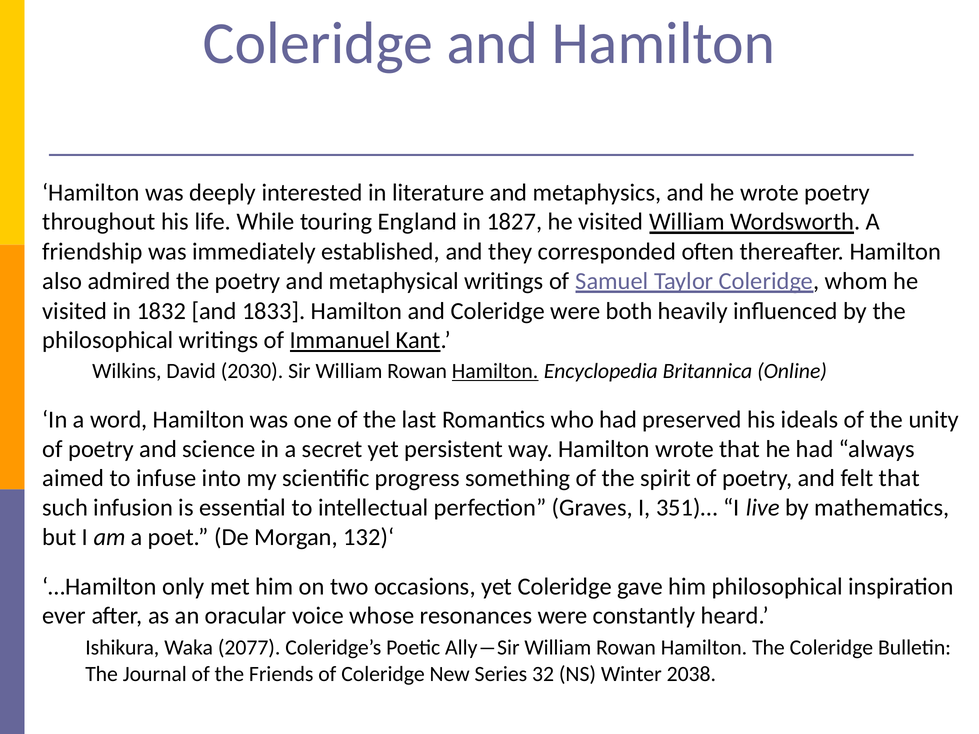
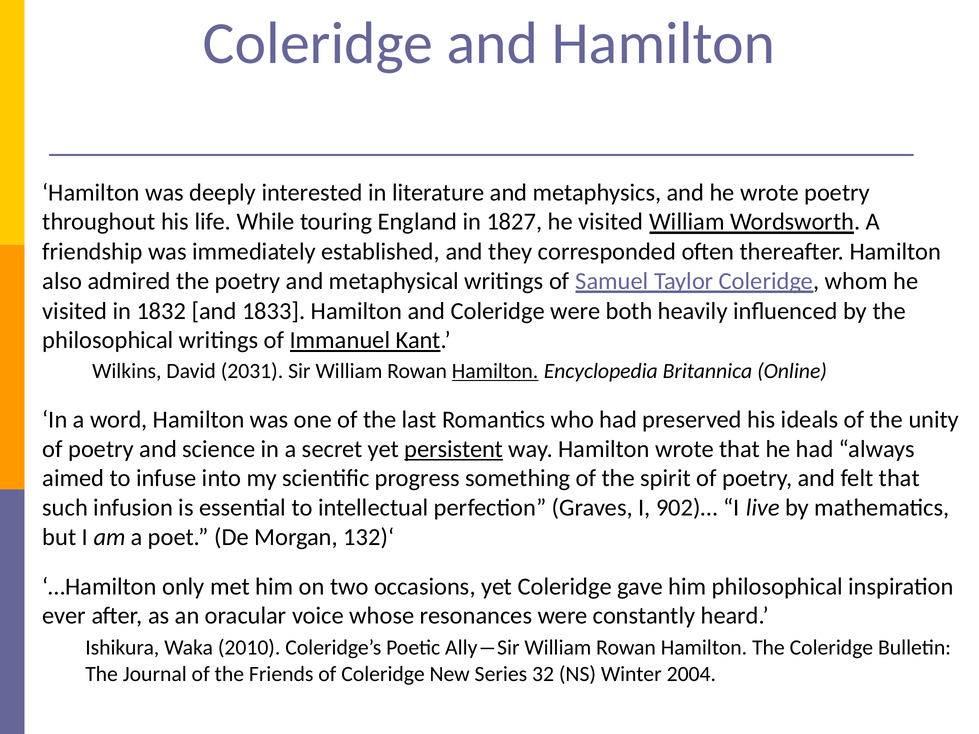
2030: 2030 -> 2031
persistent underline: none -> present
351)…: 351)… -> 902)…
2077: 2077 -> 2010
2038: 2038 -> 2004
